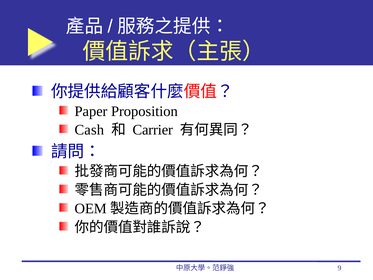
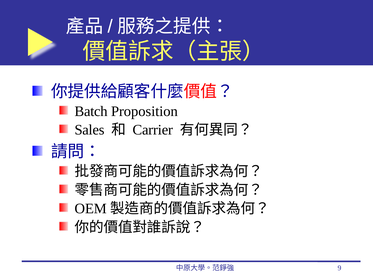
Paper: Paper -> Batch
Cash: Cash -> Sales
